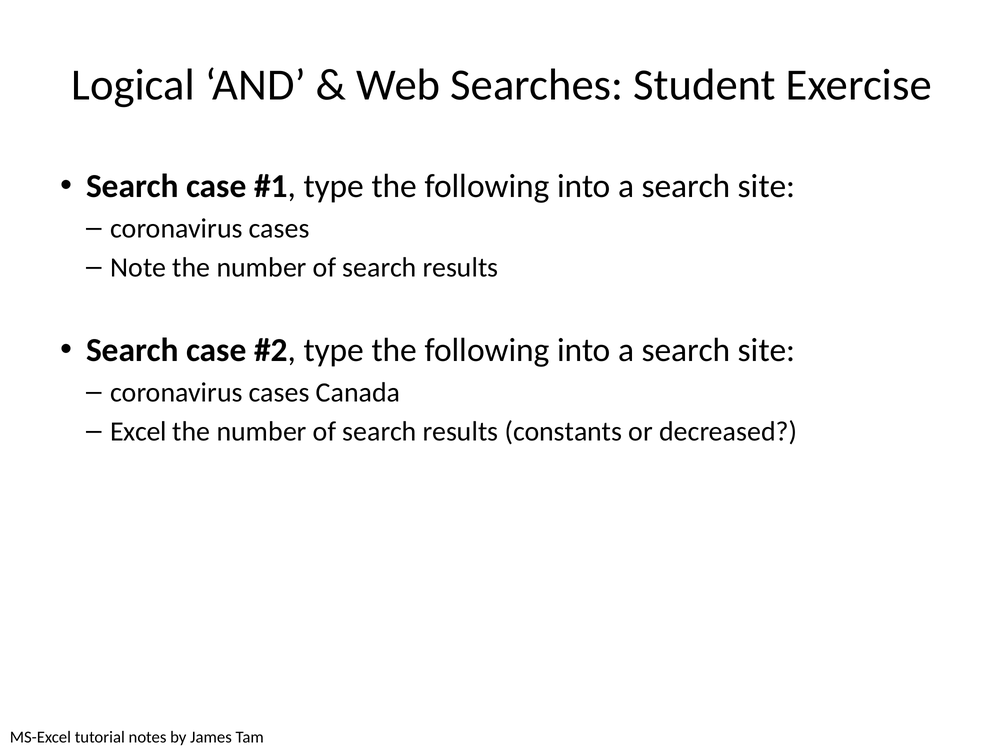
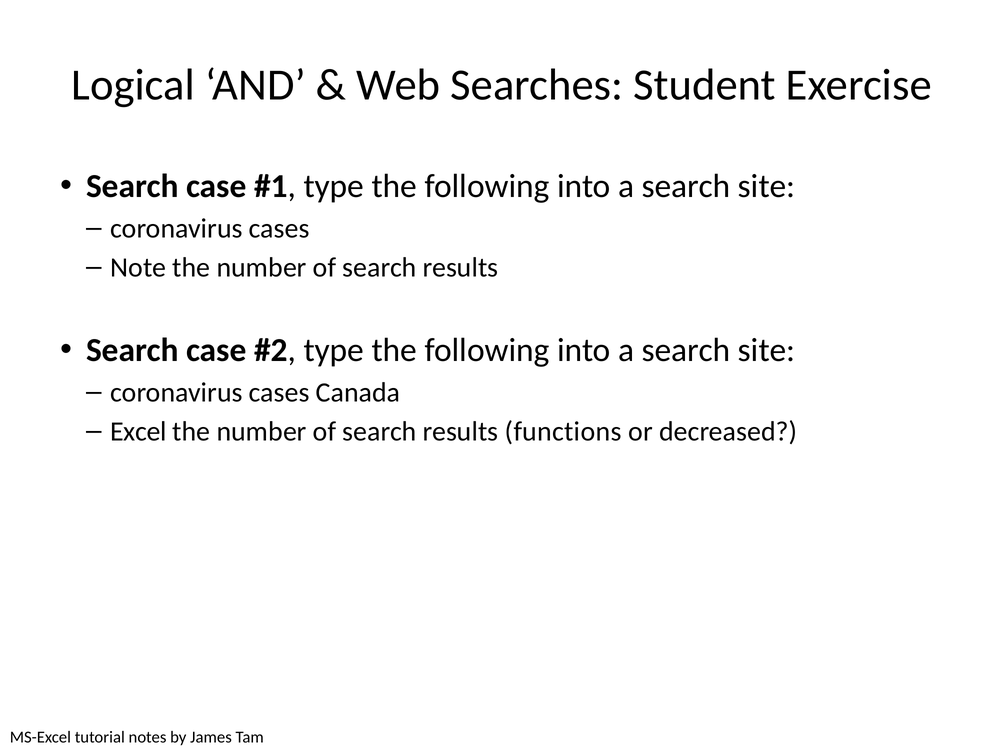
constants: constants -> functions
